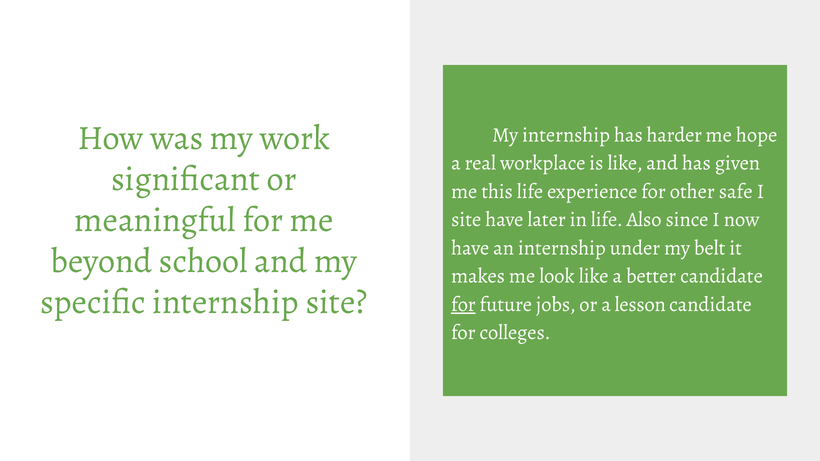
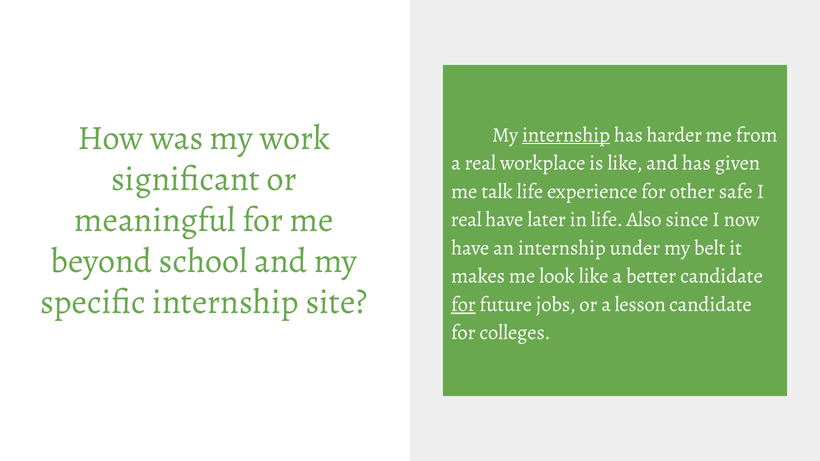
internship at (566, 135) underline: none -> present
hope: hope -> from
this: this -> talk
site at (466, 220): site -> real
